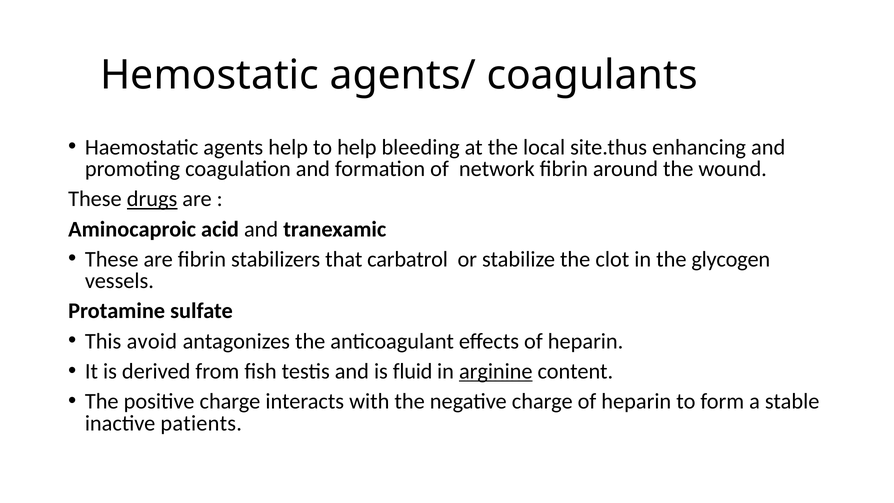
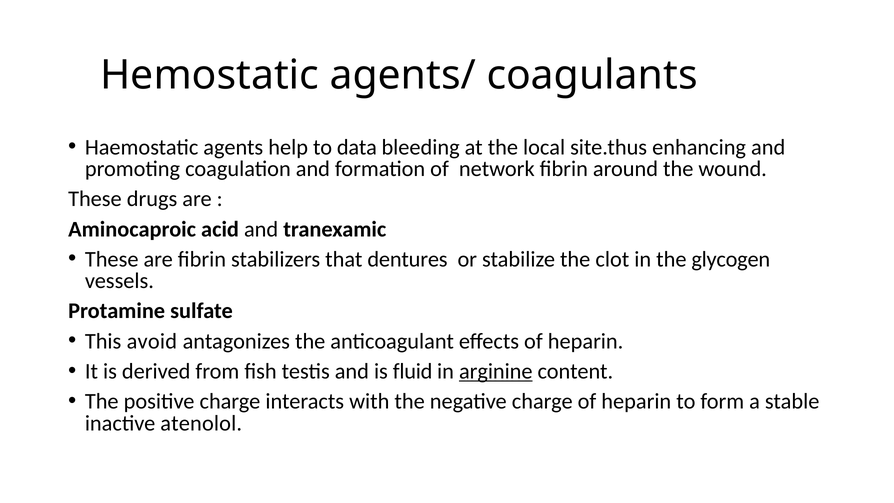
to help: help -> data
drugs underline: present -> none
carbatrol: carbatrol -> dentures
patients: patients -> atenolol
